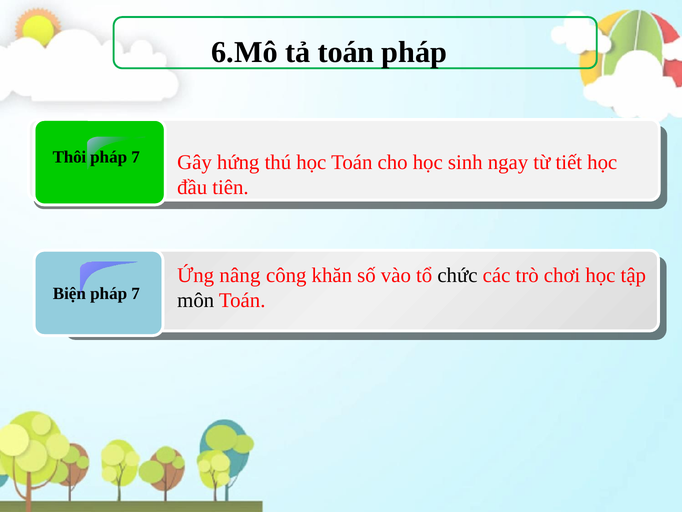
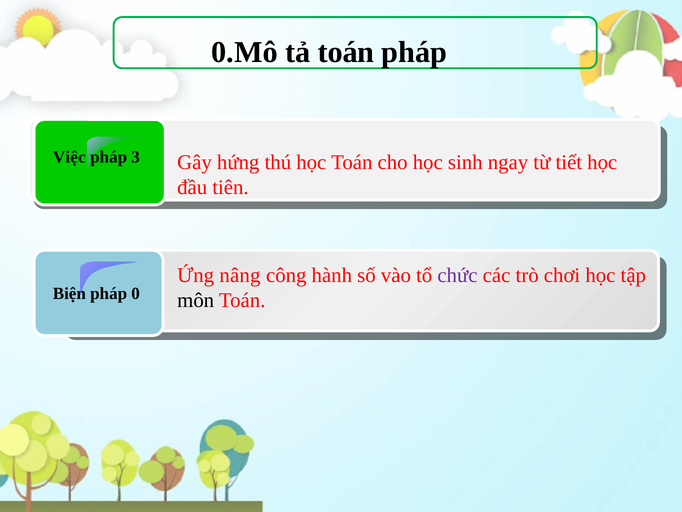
6.Mô: 6.Mô -> 0.Mô
Thôi: Thôi -> Việc
7 at (136, 157): 7 -> 3
khăn: khăn -> hành
chức colour: black -> purple
Biện pháp 7: 7 -> 0
